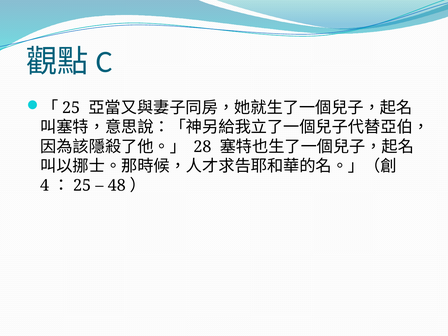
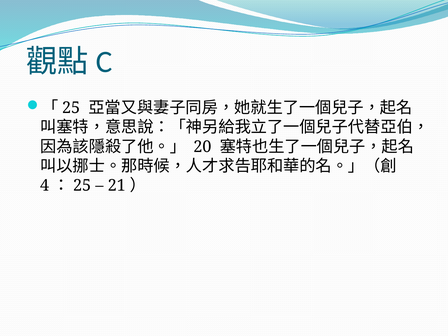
28: 28 -> 20
48: 48 -> 21
